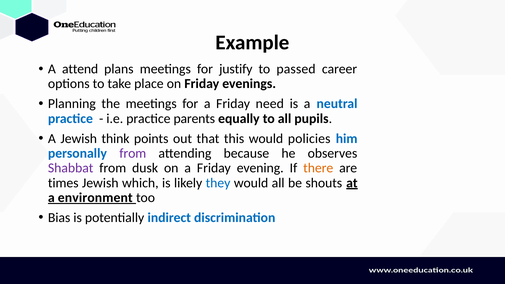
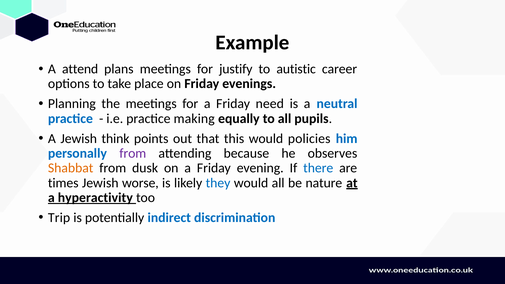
passed: passed -> autistic
parents: parents -> making
Shabbat colour: purple -> orange
there colour: orange -> blue
which: which -> worse
shouts: shouts -> nature
environment: environment -> hyperactivity
Bias: Bias -> Trip
